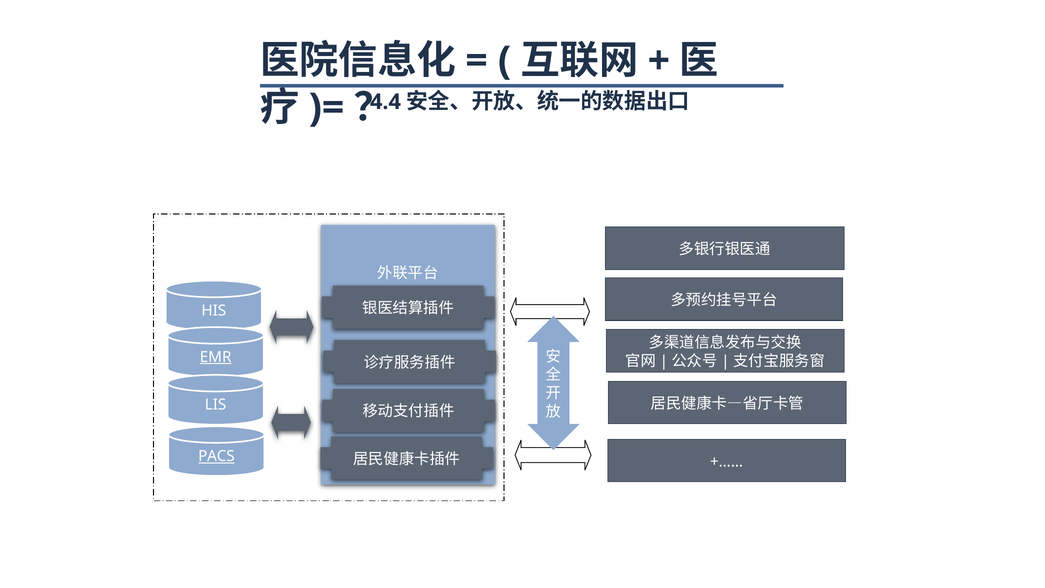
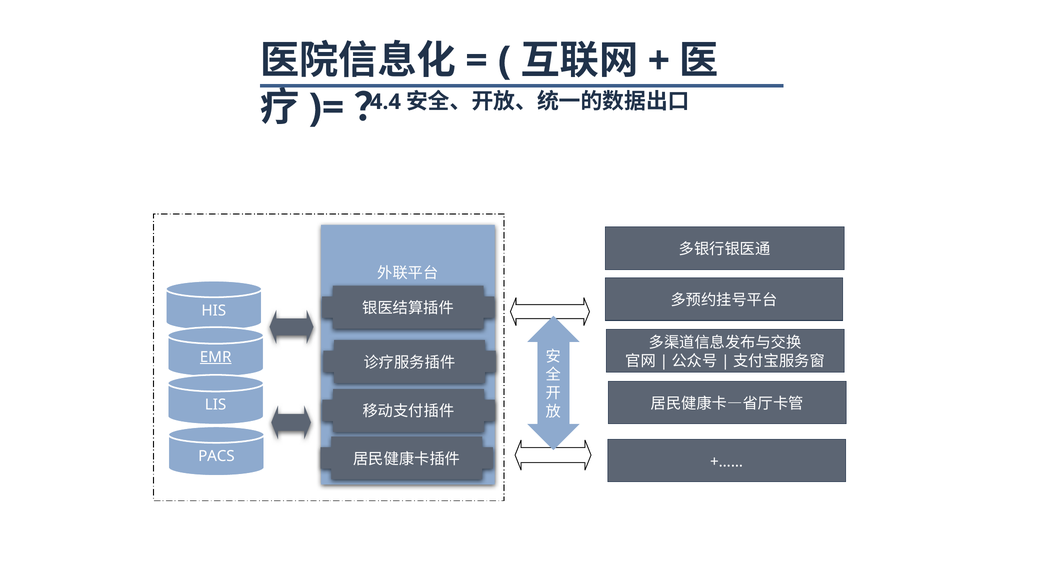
PACS underline: present -> none
